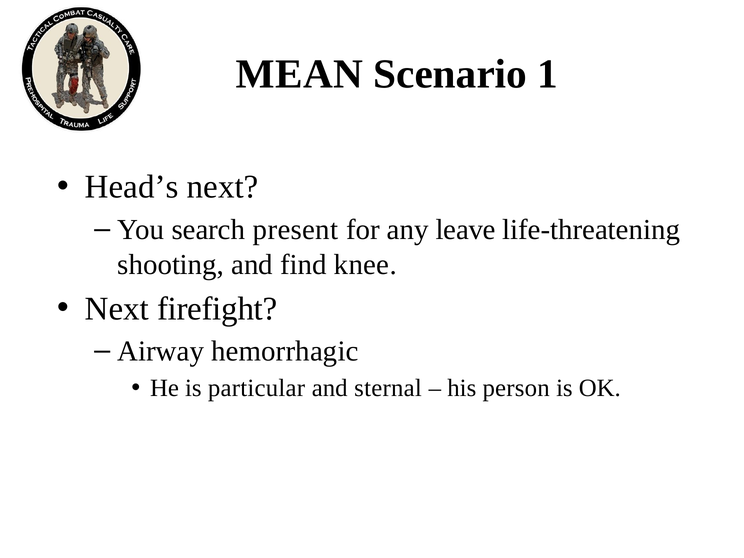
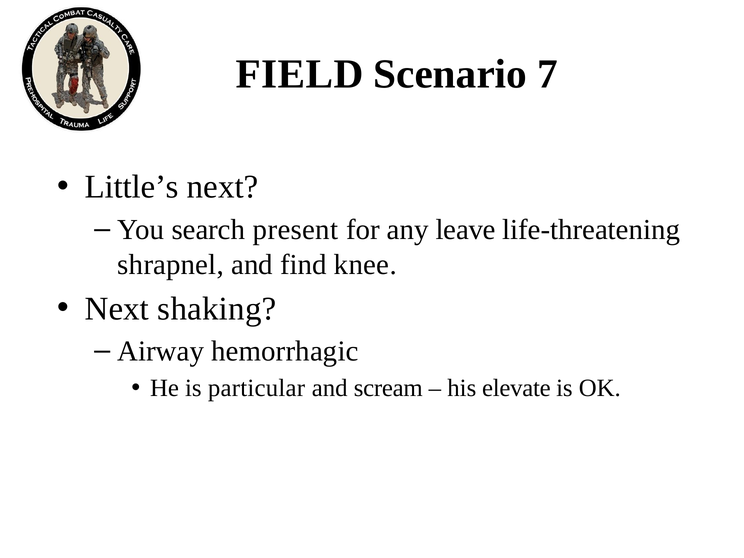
MEAN: MEAN -> FIELD
1: 1 -> 7
Head’s: Head’s -> Little’s
shooting: shooting -> shrapnel
firefight: firefight -> shaking
sternal: sternal -> scream
person: person -> elevate
